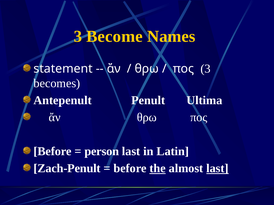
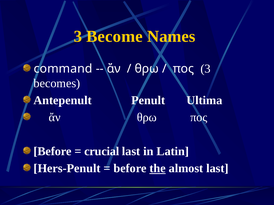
statement: statement -> command
person: person -> crucial
Zach-Penult: Zach-Penult -> Hers-Penult
last at (217, 169) underline: present -> none
